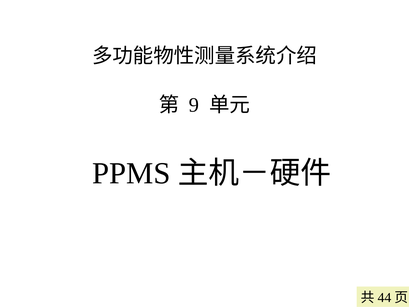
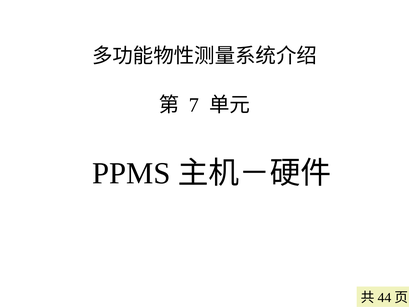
9: 9 -> 7
